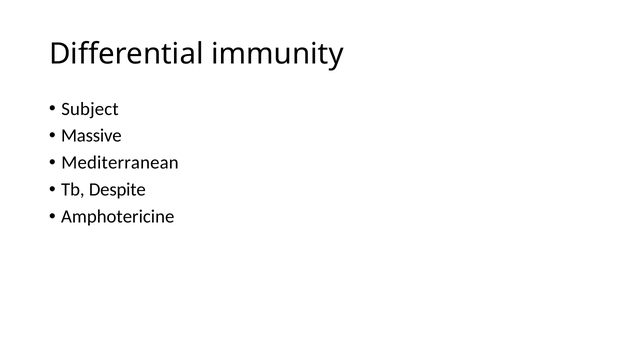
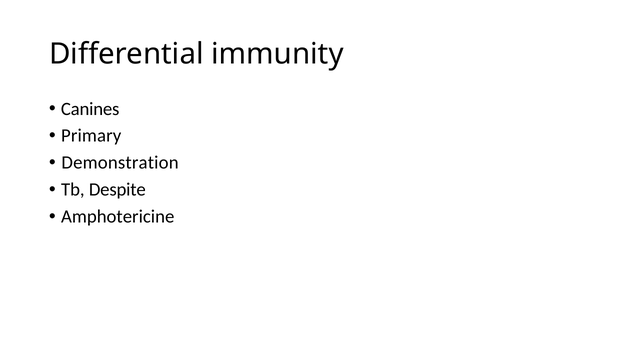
Subject: Subject -> Canines
Massive: Massive -> Primary
Mediterranean: Mediterranean -> Demonstration
